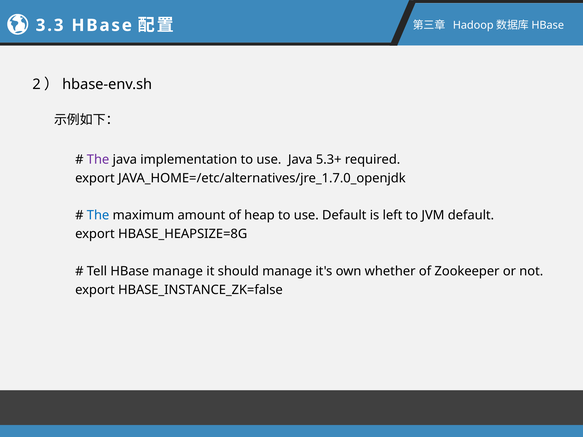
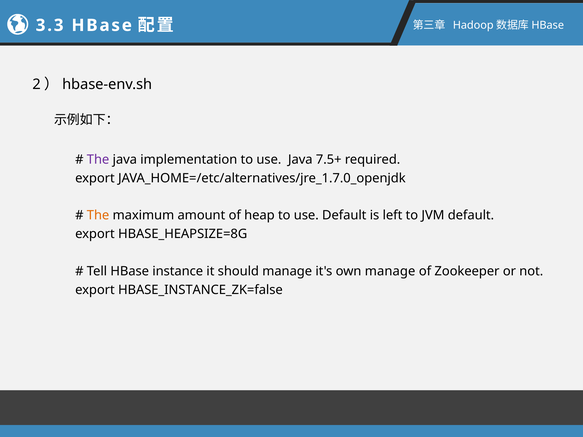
5.3+: 5.3+ -> 7.5+
The at (98, 216) colour: blue -> orange
HBase manage: manage -> instance
own whether: whether -> manage
